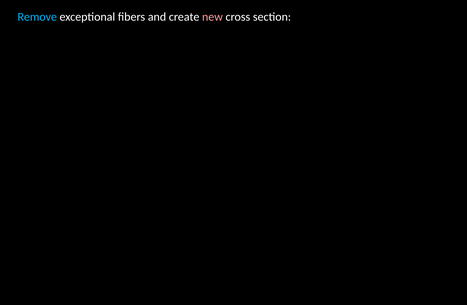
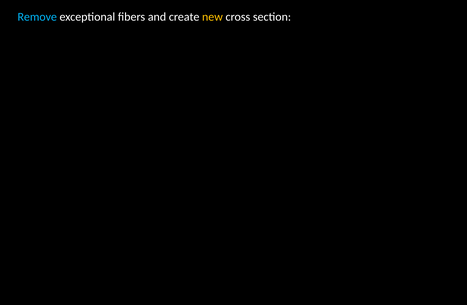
new colour: pink -> yellow
